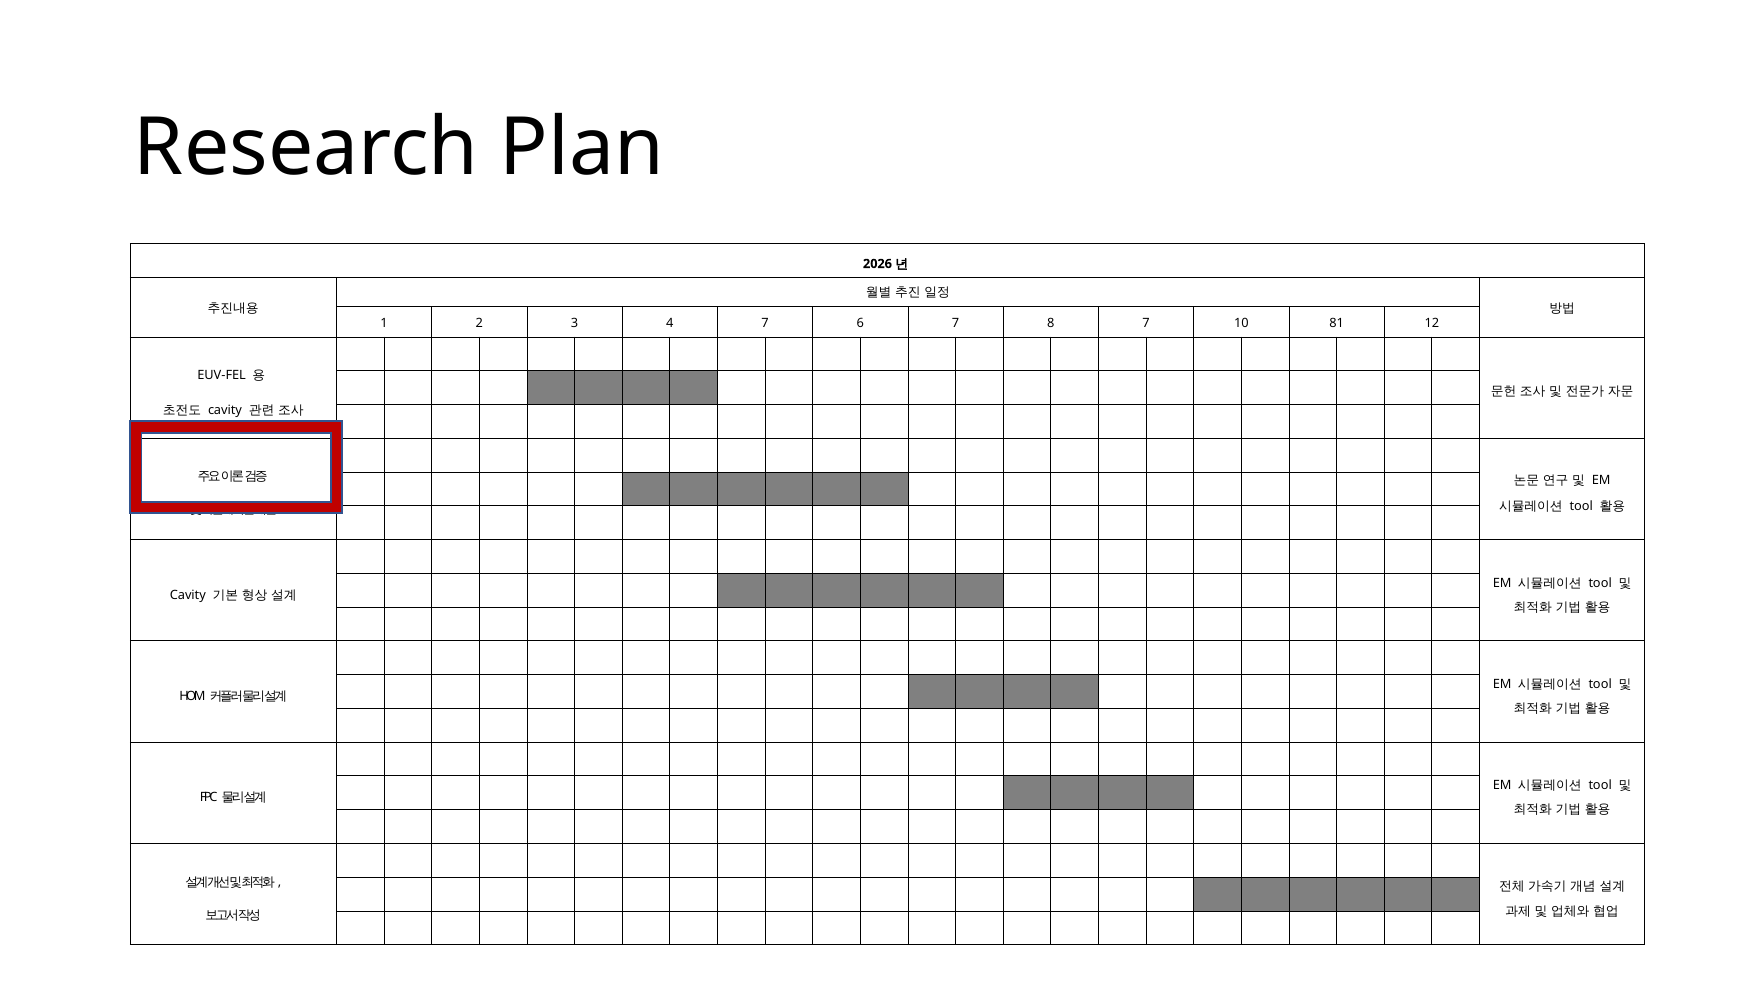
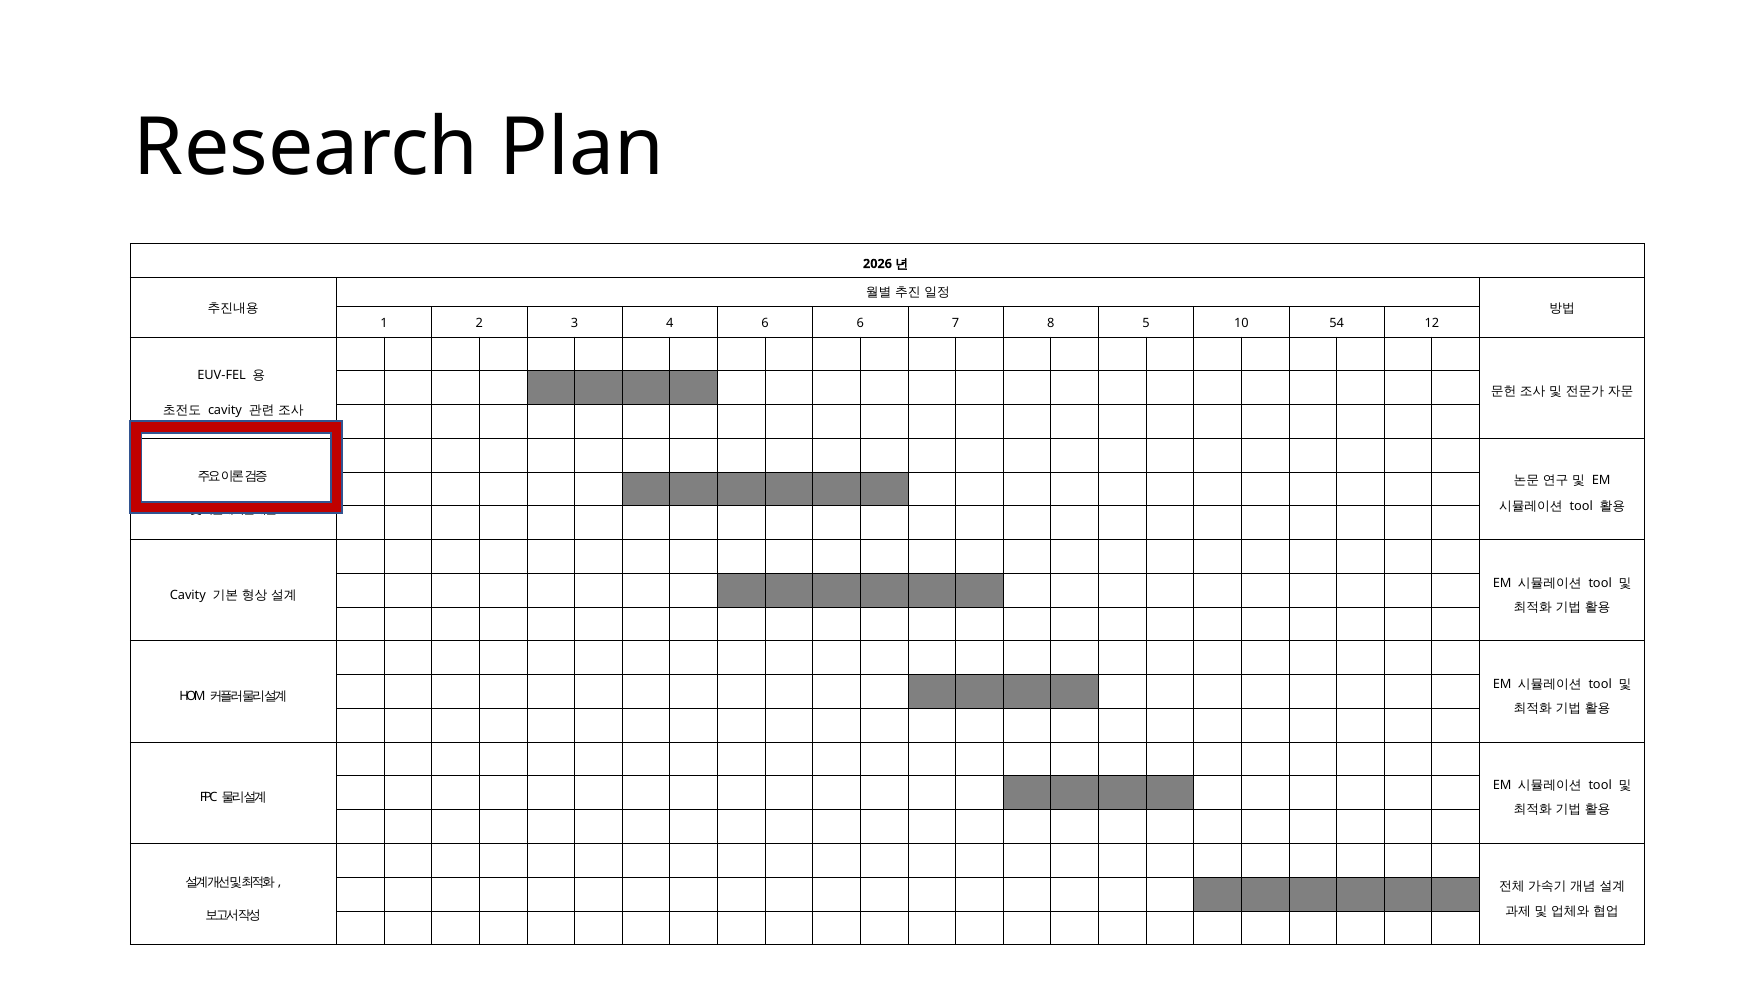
4 7: 7 -> 6
8 7: 7 -> 5
81: 81 -> 54
